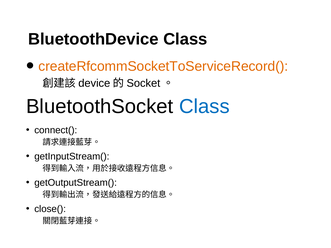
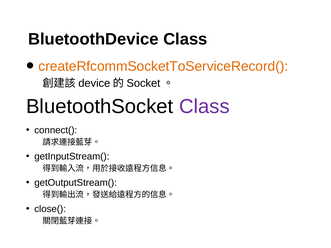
Class at (204, 107) colour: blue -> purple
